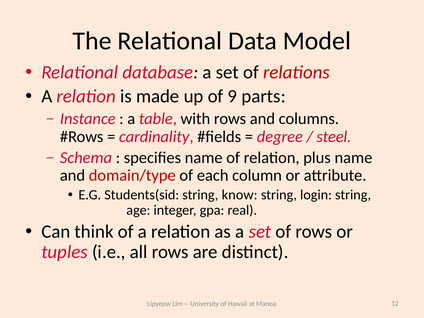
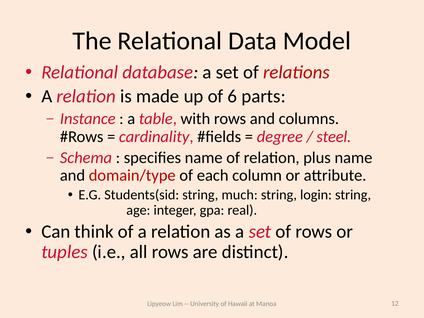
9: 9 -> 6
know: know -> much
